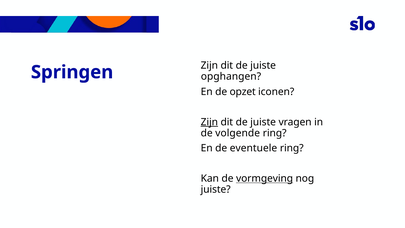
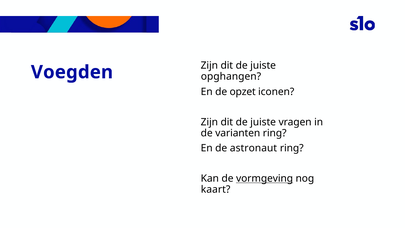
Springen: Springen -> Voegden
Zijn at (209, 122) underline: present -> none
volgende: volgende -> varianten
eventuele: eventuele -> astronaut
juiste at (216, 189): juiste -> kaart
